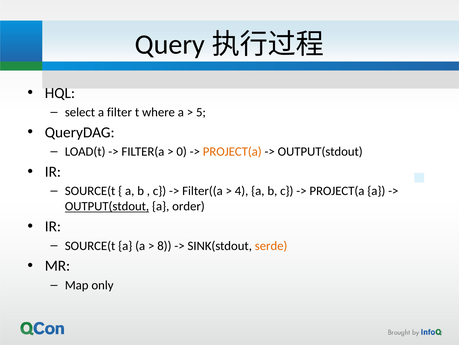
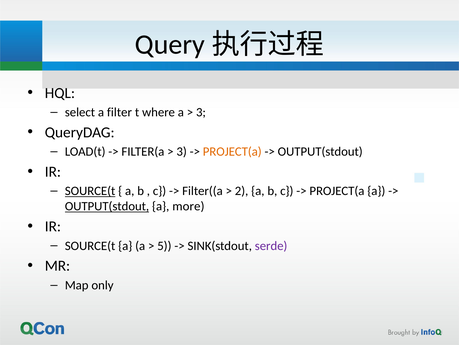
5 at (201, 112): 5 -> 3
0 at (182, 151): 0 -> 3
SOURCE(t at (90, 191) underline: none -> present
4: 4 -> 2
order: order -> more
8: 8 -> 5
serde colour: orange -> purple
